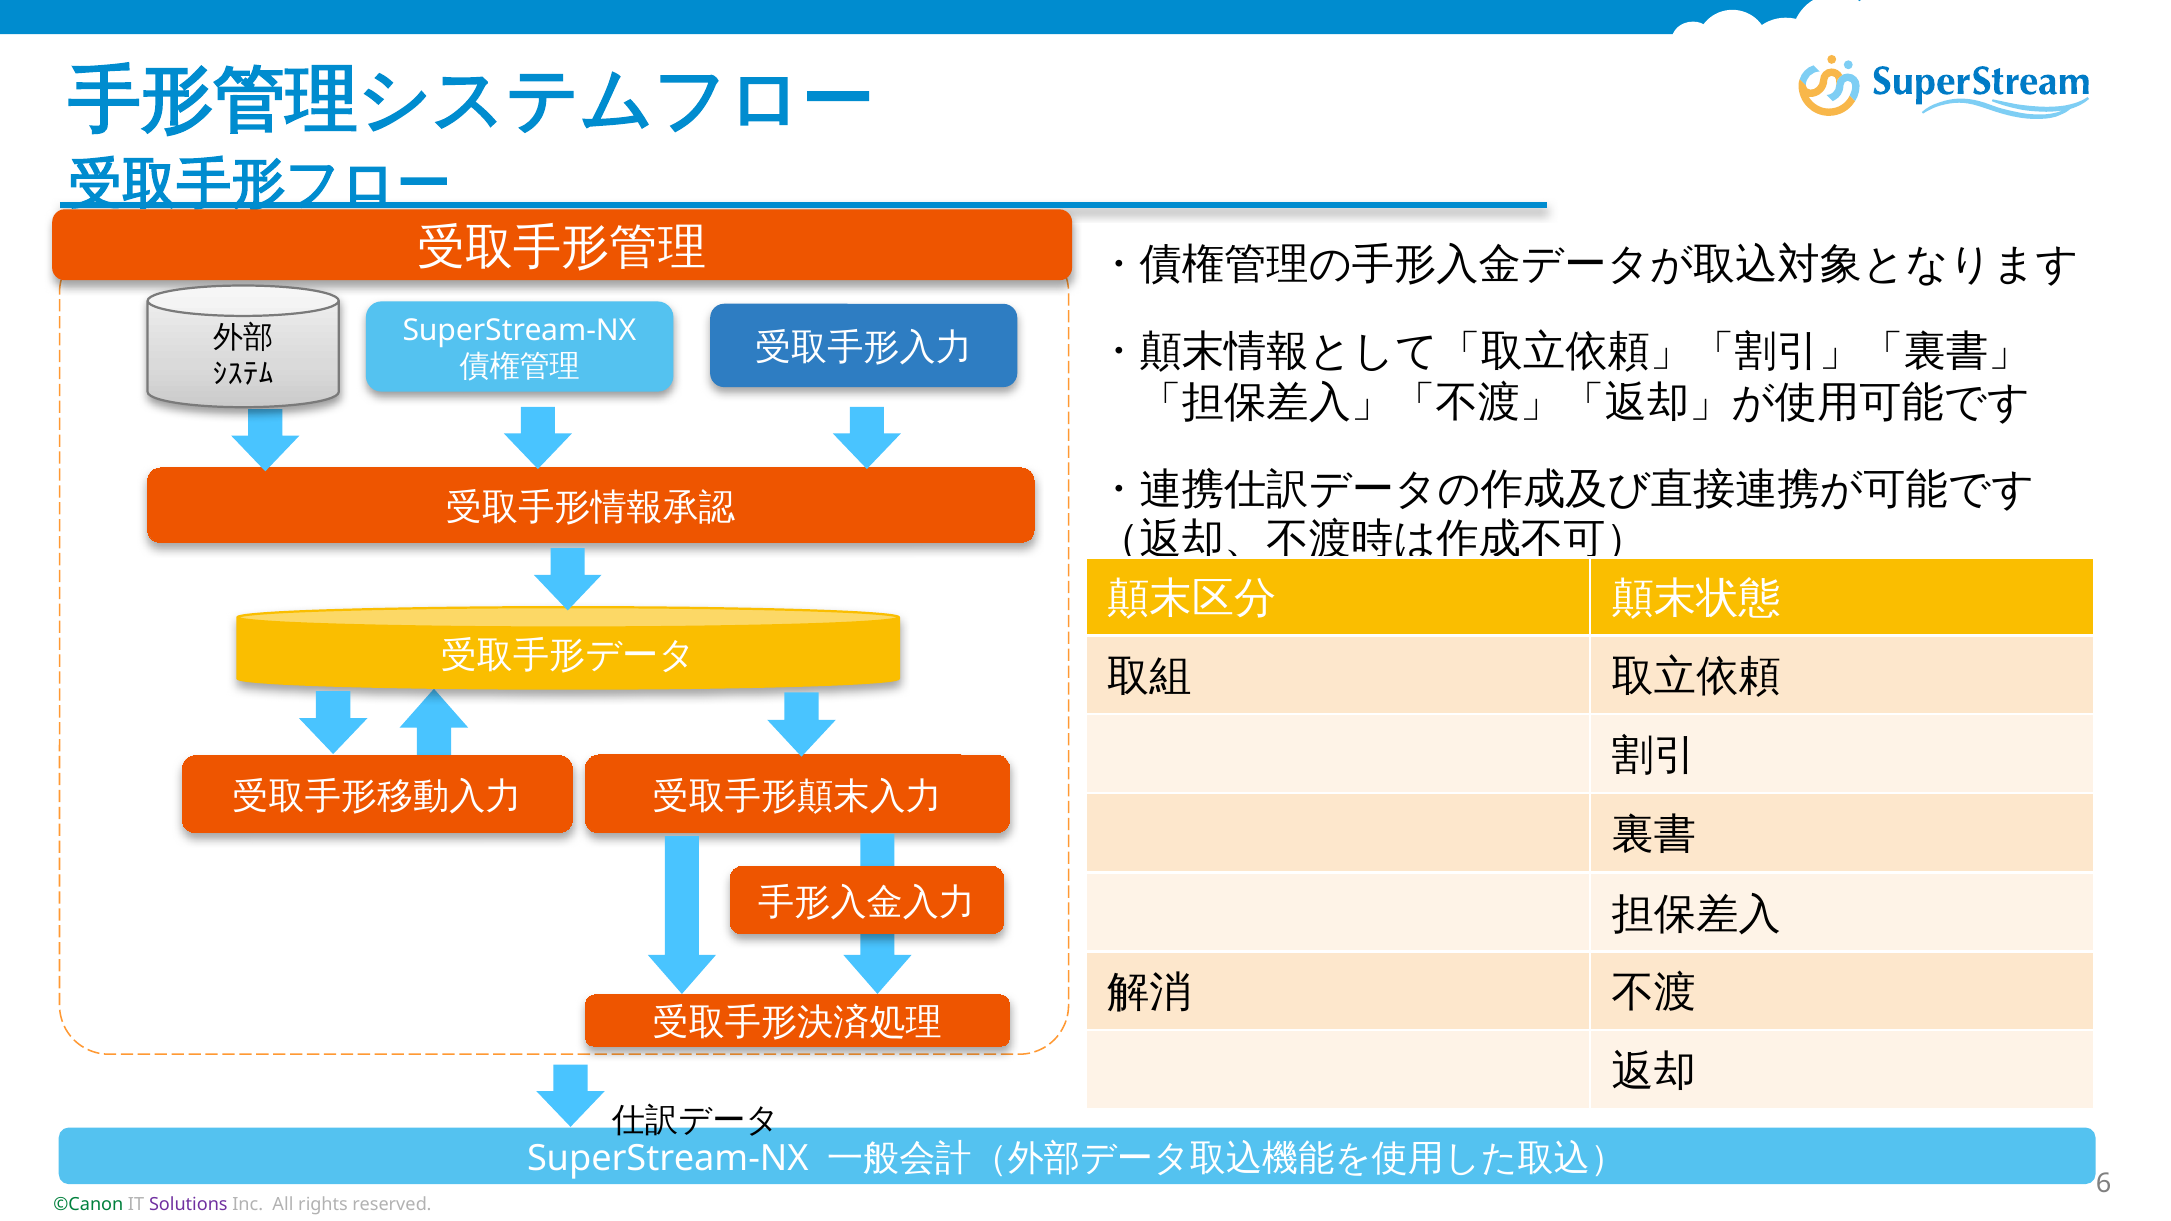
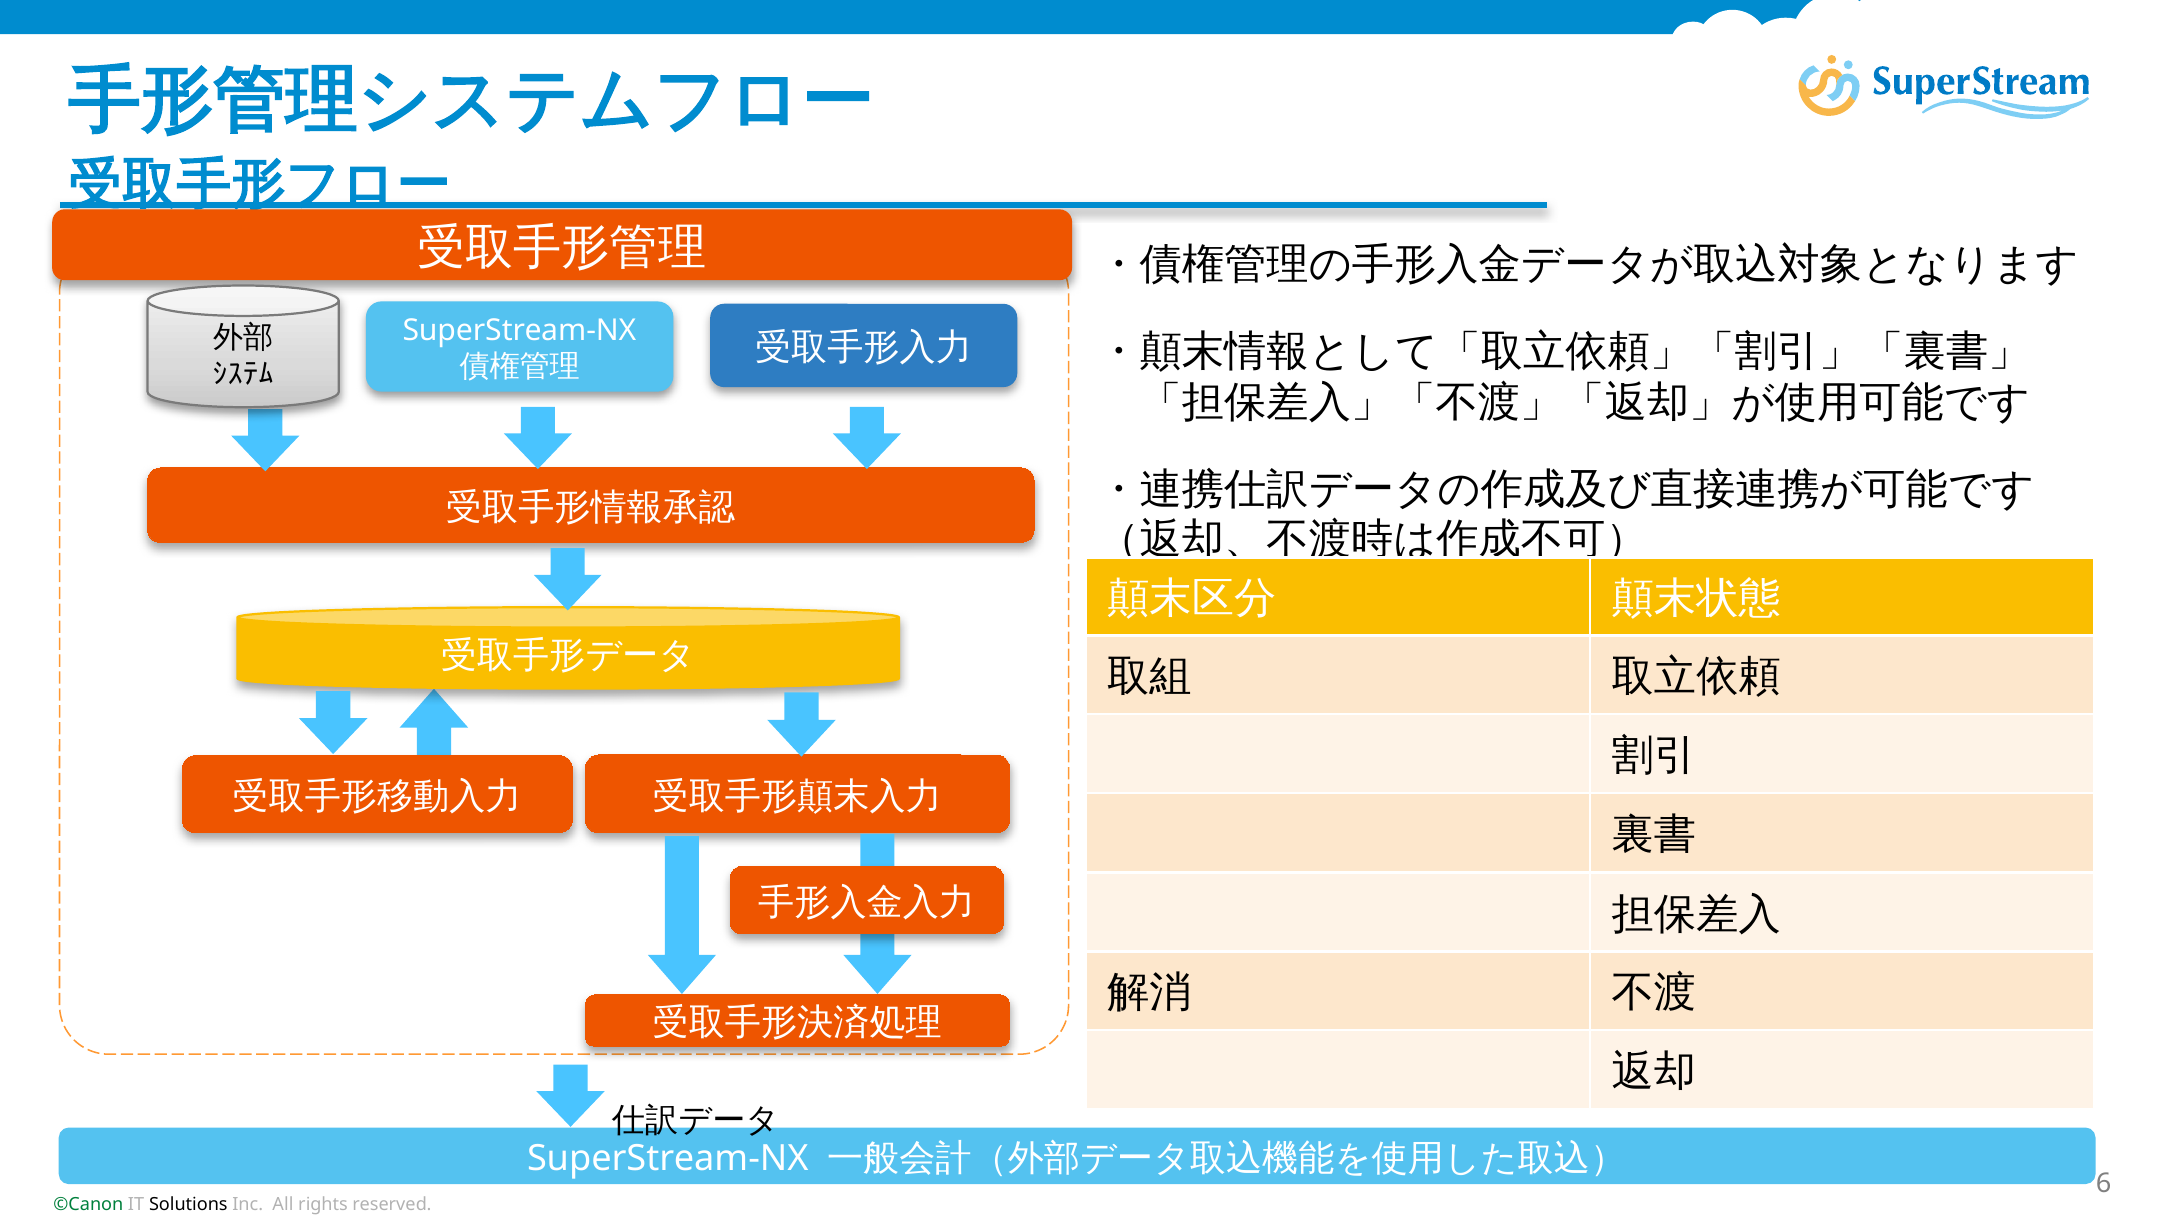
Solutions colour: purple -> black
